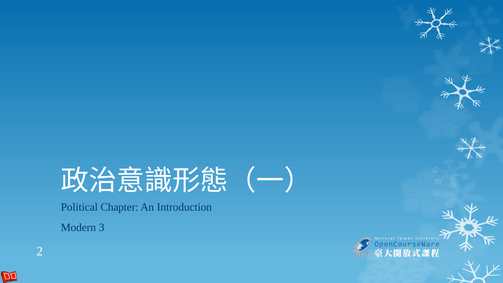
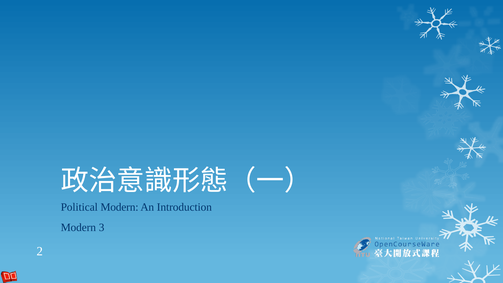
Political Chapter: Chapter -> Modern
